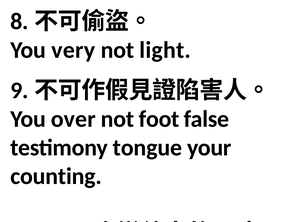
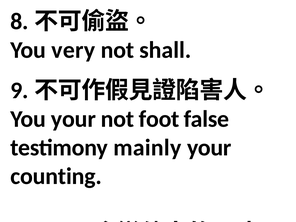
not light: light -> shall
You over: over -> your
tongue: tongue -> mainly
